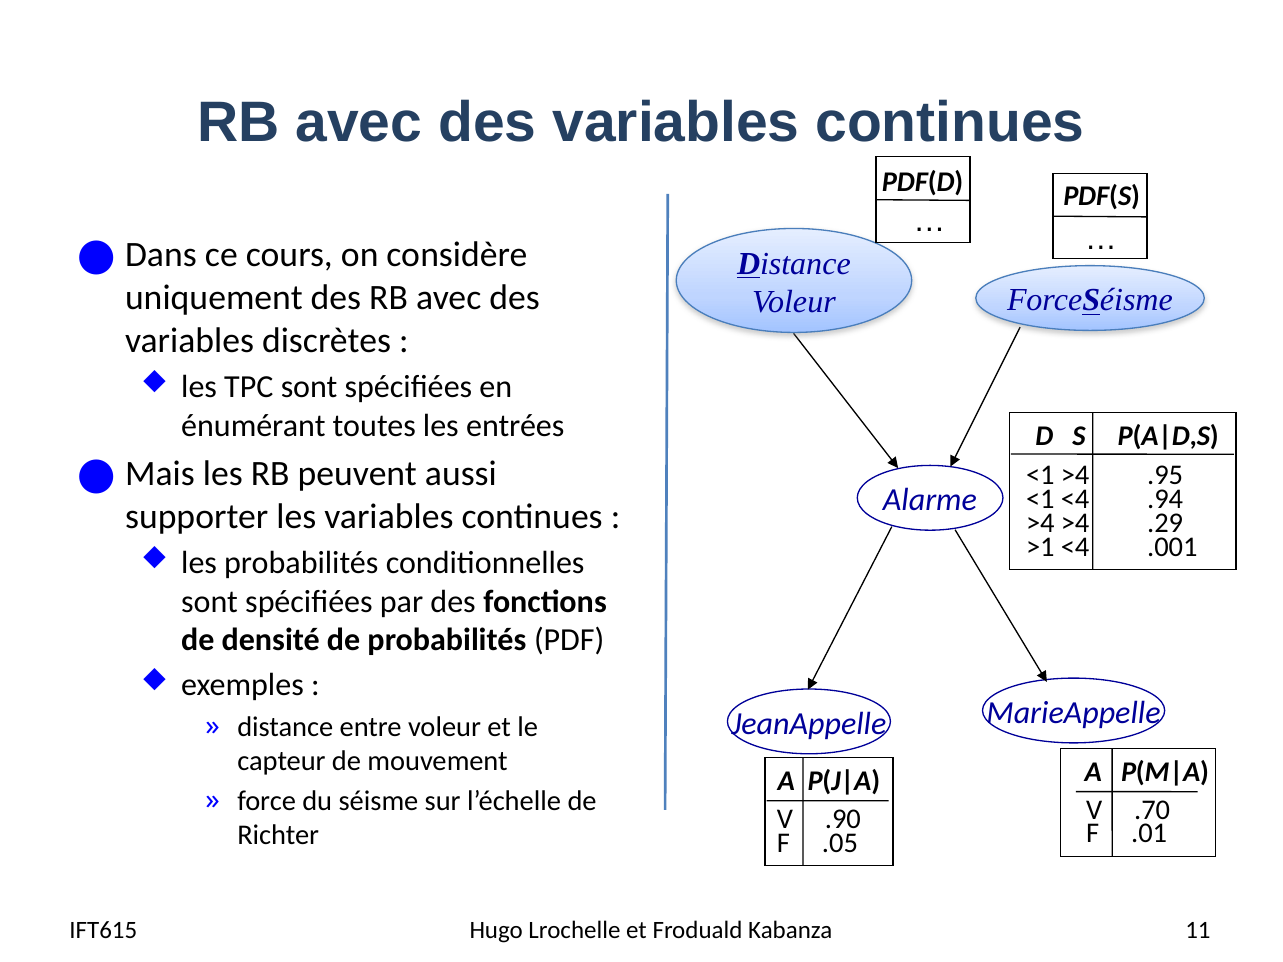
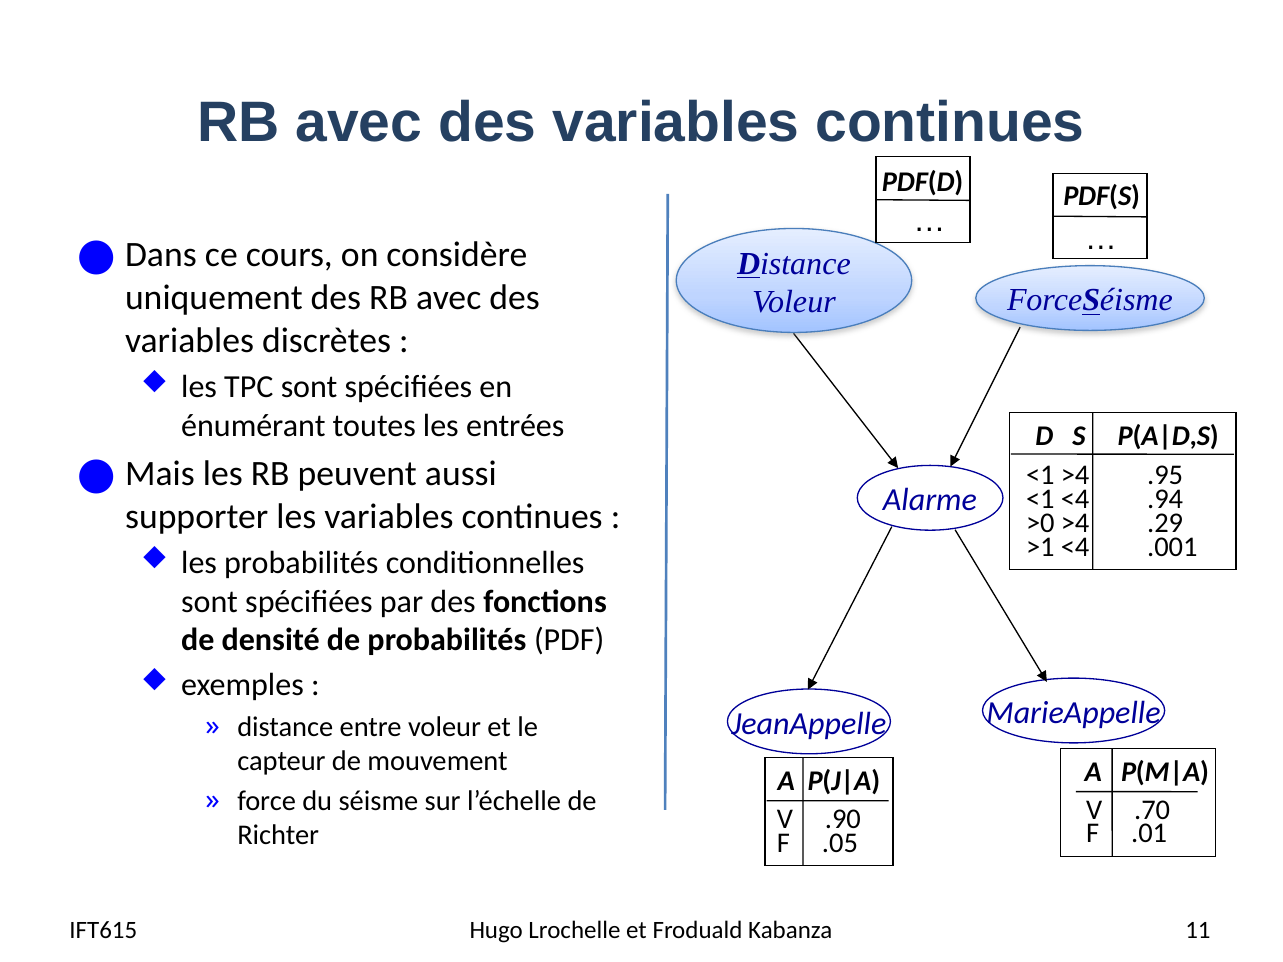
>4 at (1040, 523): >4 -> >0
